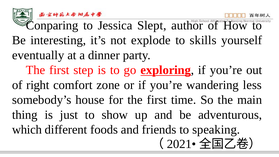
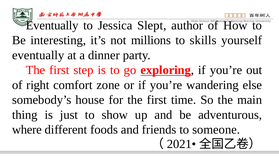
Conparing at (52, 25): Conparing -> Eventually
explode: explode -> millions
less: less -> else
which: which -> where
speaking: speaking -> someone
